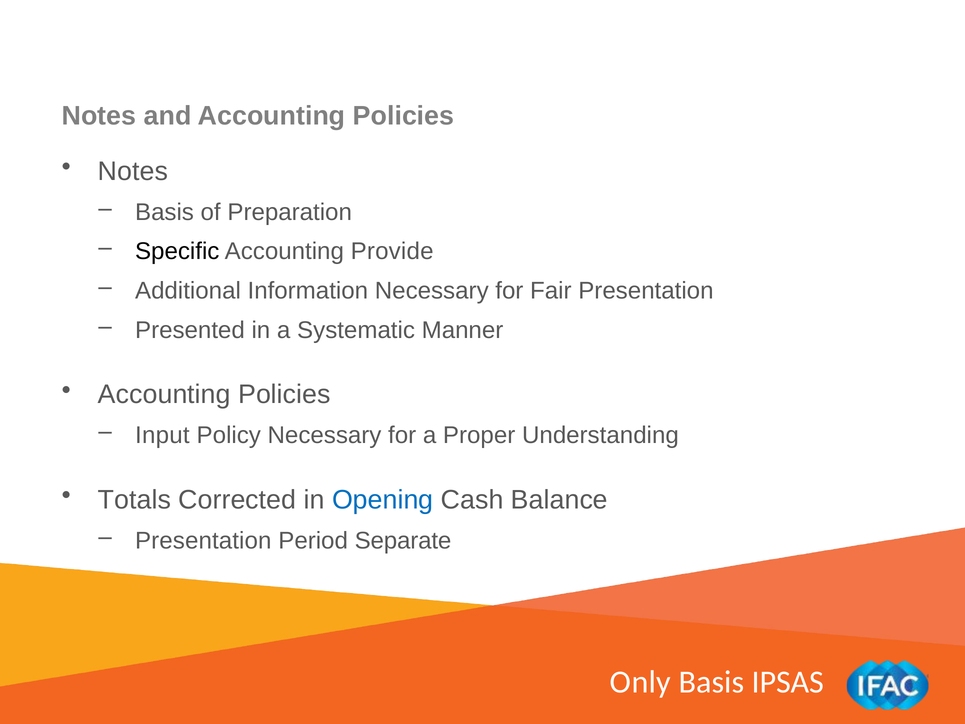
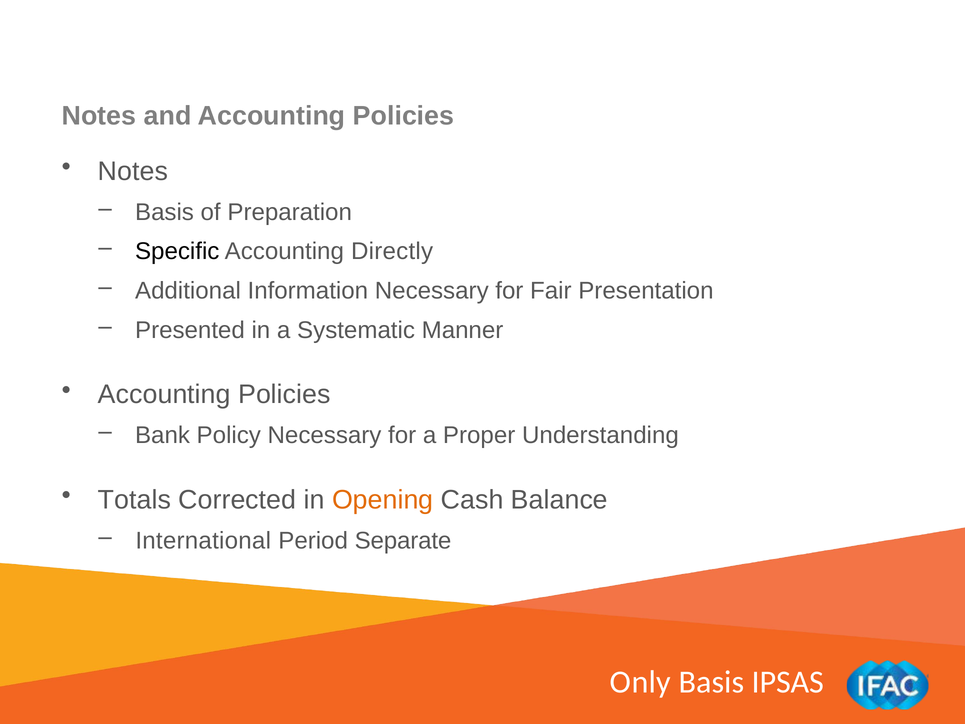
Provide: Provide -> Directly
Input: Input -> Bank
Opening colour: blue -> orange
Presentation at (203, 540): Presentation -> International
